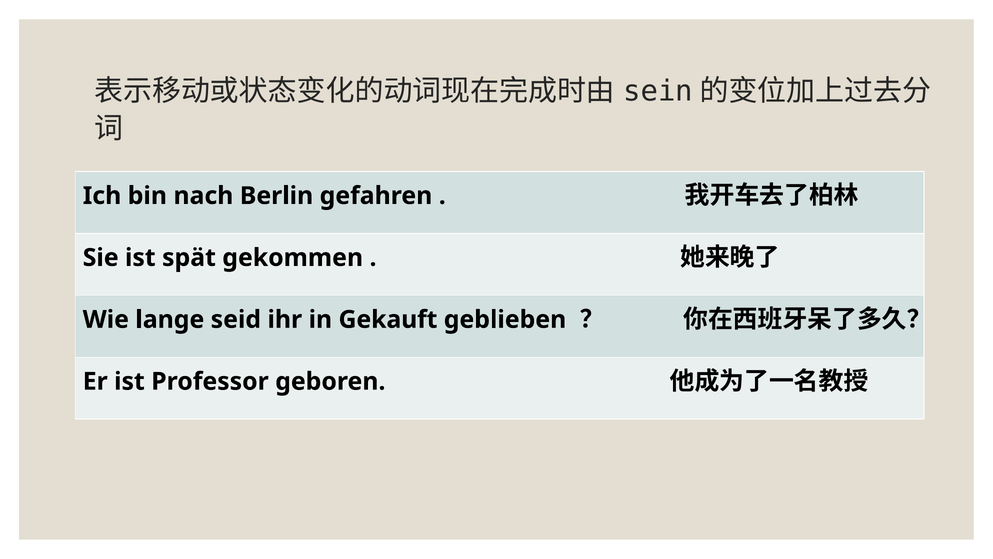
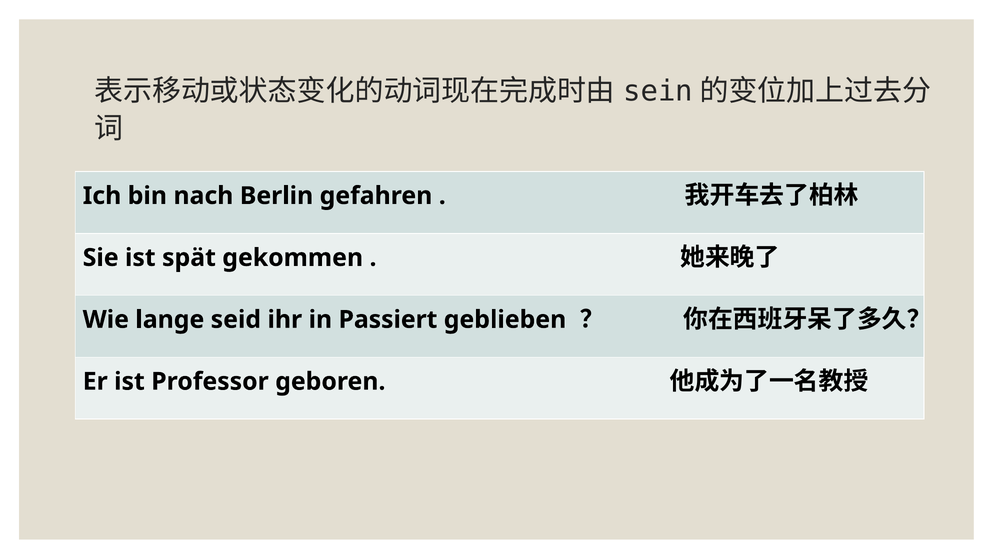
Gekauft: Gekauft -> Passiert
